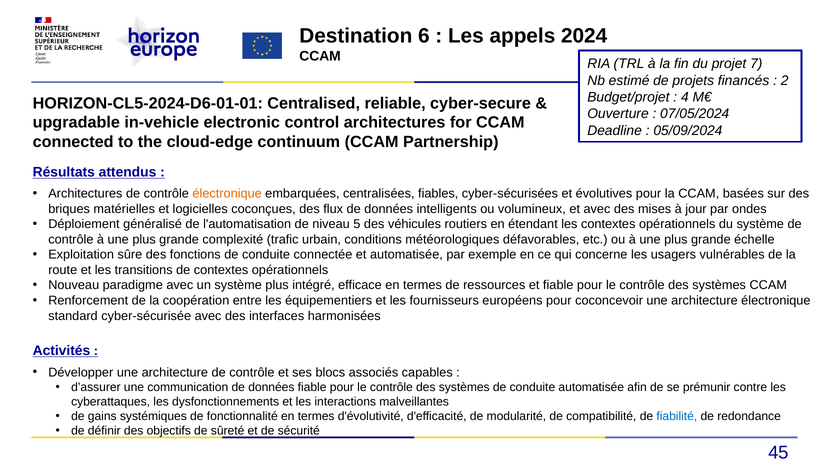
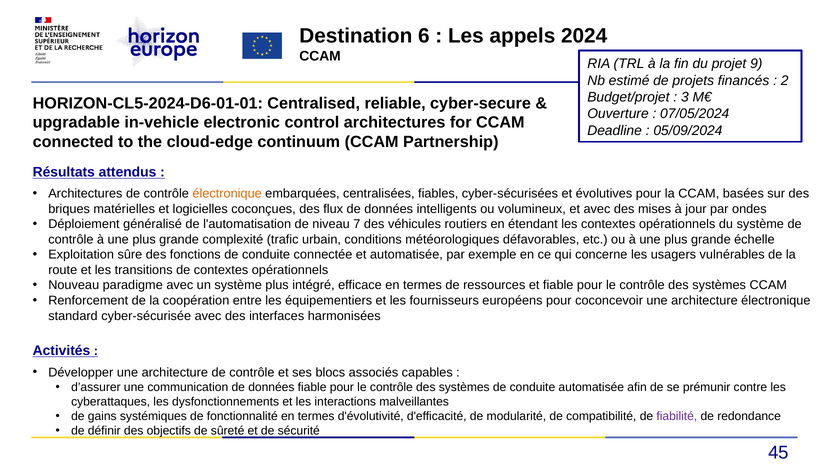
7: 7 -> 9
4: 4 -> 3
5: 5 -> 7
fiabilité colour: blue -> purple
